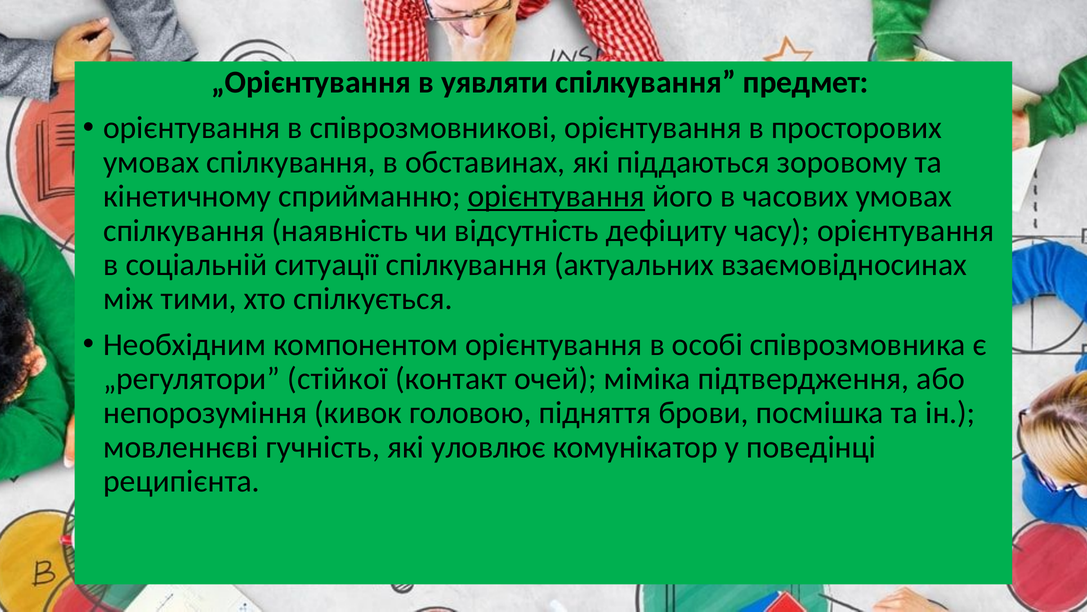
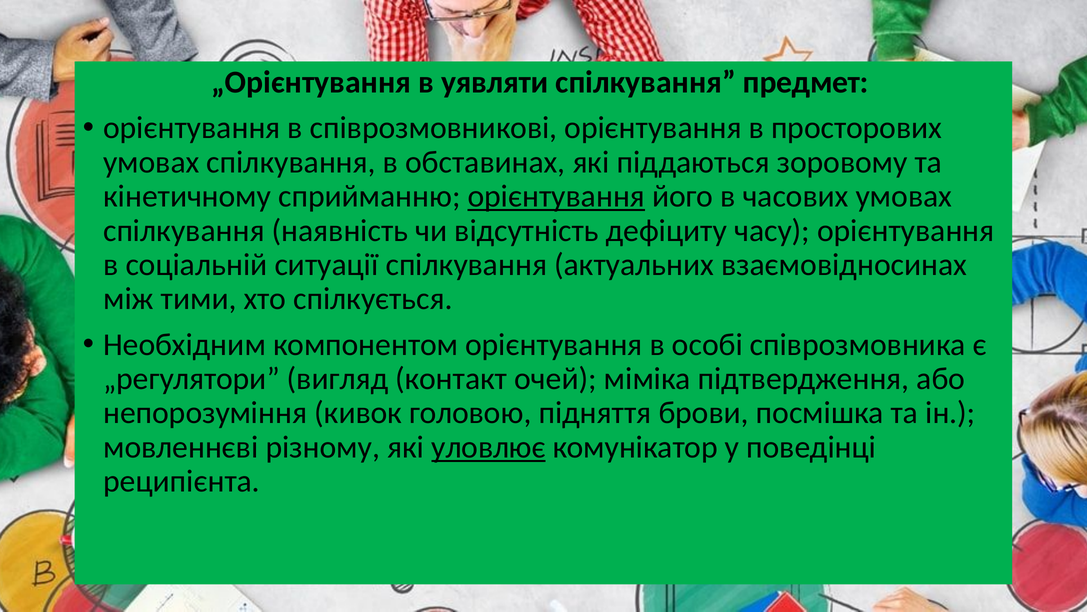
стійкої: стійкої -> вигляд
гучність: гучність -> різному
уловлює underline: none -> present
